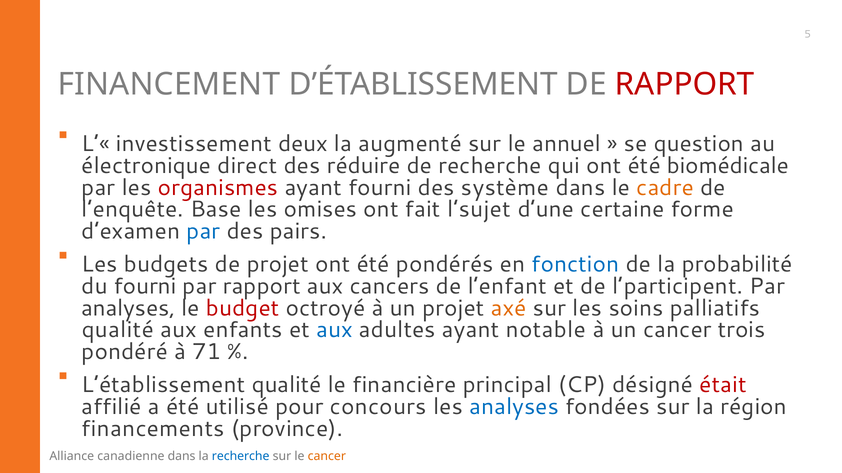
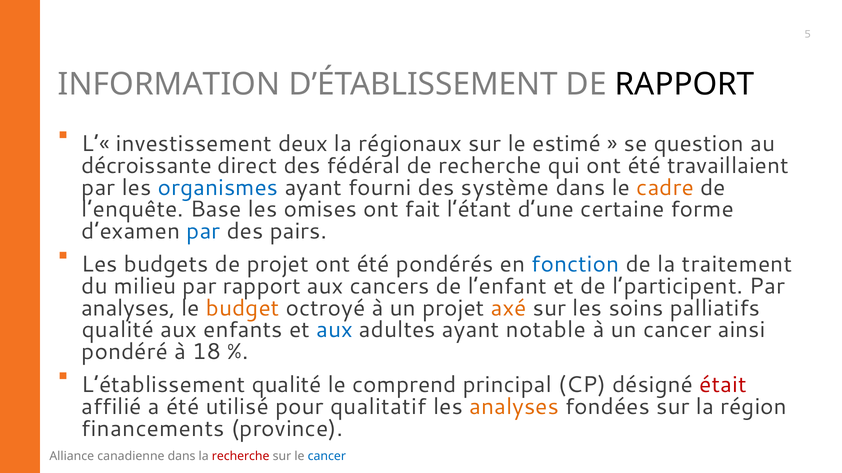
FINANCEMENT: FINANCEMENT -> INFORMATION
RAPPORT at (685, 84) colour: red -> black
augmenté: augmenté -> régionaux
annuel: annuel -> estimé
électronique: électronique -> décroissante
réduire: réduire -> fédéral
biomédicale: biomédicale -> travaillaient
organismes colour: red -> blue
l’sujet: l’sujet -> l’étant
probabilité: probabilité -> traitement
du fourni: fourni -> milieu
budget colour: red -> orange
trois: trois -> ainsi
71: 71 -> 18
financière: financière -> comprend
concours: concours -> qualitatif
analyses at (514, 407) colour: blue -> orange
recherche at (241, 457) colour: blue -> red
cancer at (327, 457) colour: orange -> blue
